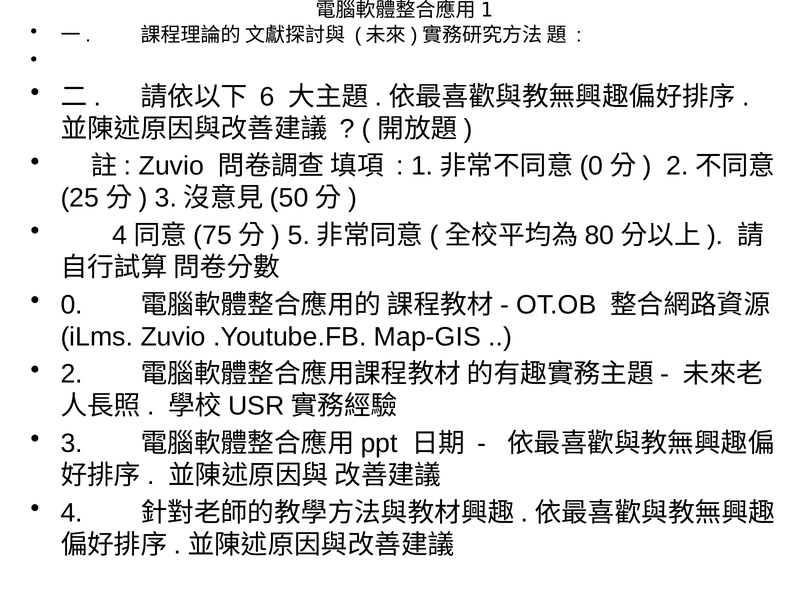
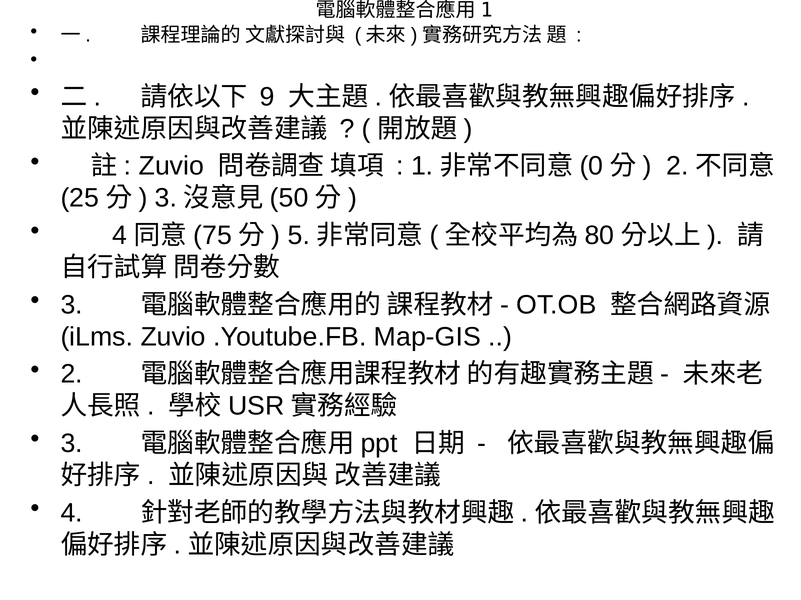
6: 6 -> 9
0 at (72, 305): 0 -> 3
